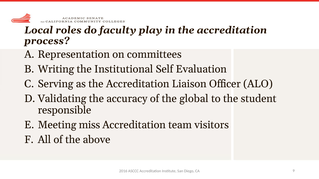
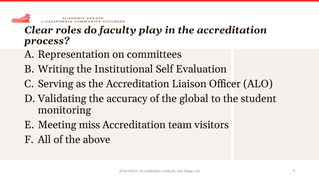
Local: Local -> Clear
responsible: responsible -> monitoring
